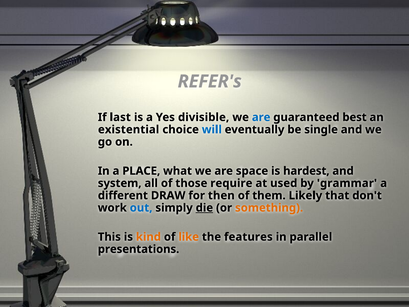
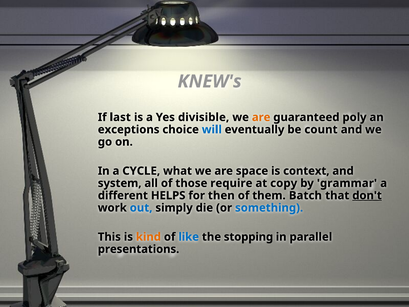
REFER's: REFER's -> KNEW's
are at (261, 117) colour: blue -> orange
best: best -> poly
existential: existential -> exceptions
single: single -> count
PLACE: PLACE -> CYCLE
hardest: hardest -> context
used: used -> copy
DRAW: DRAW -> HELPS
Likely: Likely -> Batch
don't underline: none -> present
die underline: present -> none
something colour: orange -> blue
like colour: orange -> blue
features: features -> stopping
